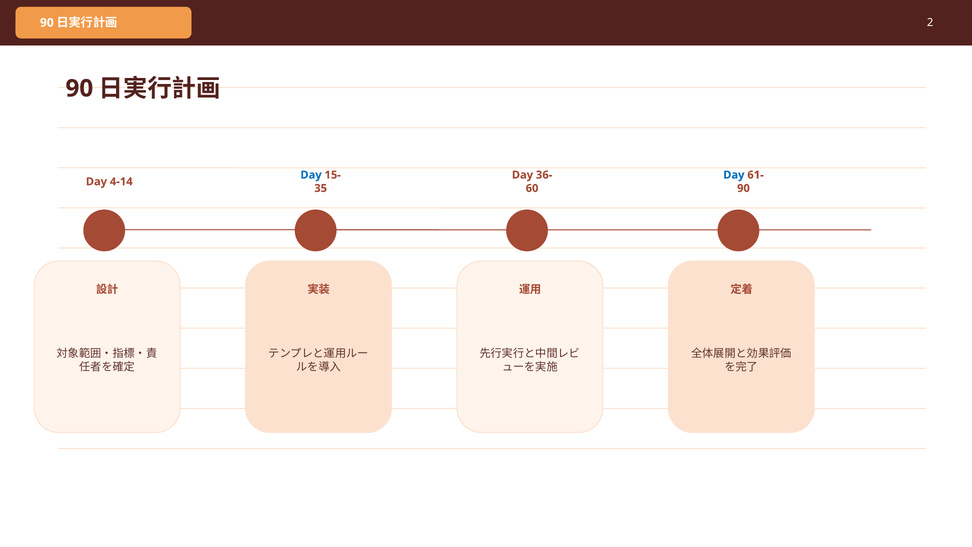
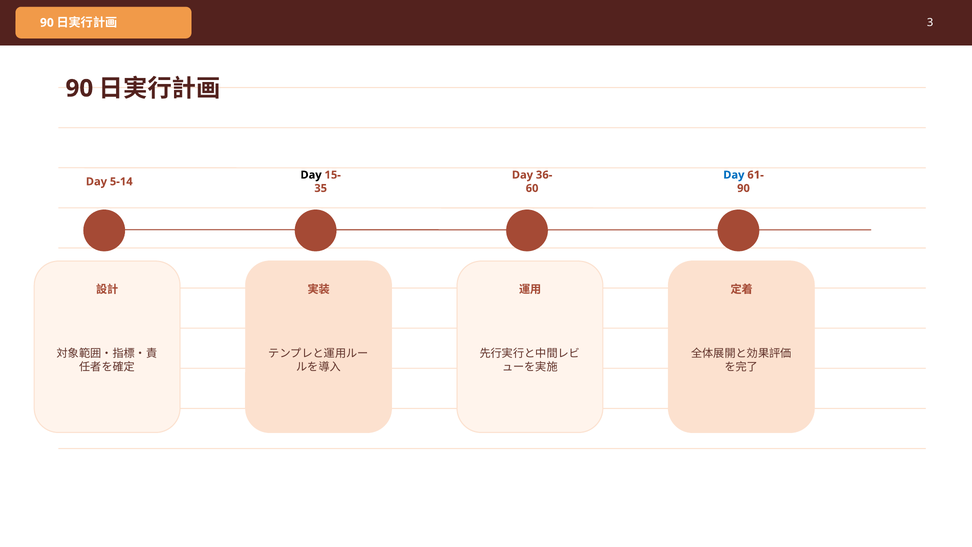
2: 2 -> 3
Day at (311, 175) colour: blue -> black
4-14: 4-14 -> 5-14
